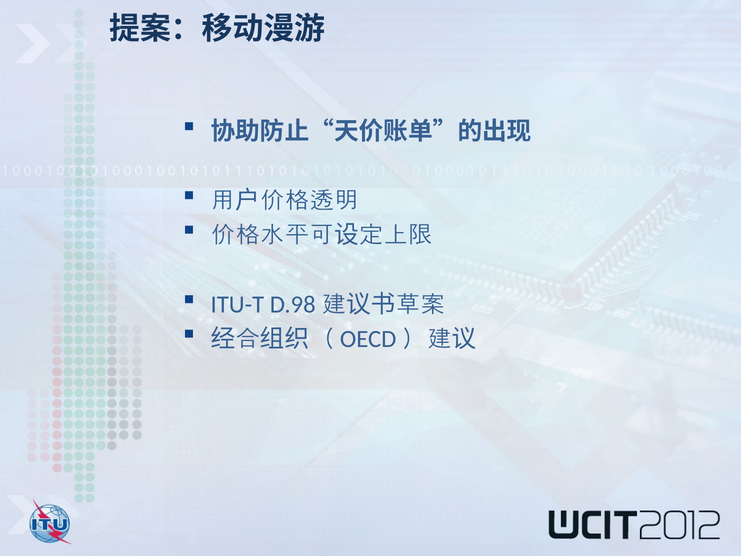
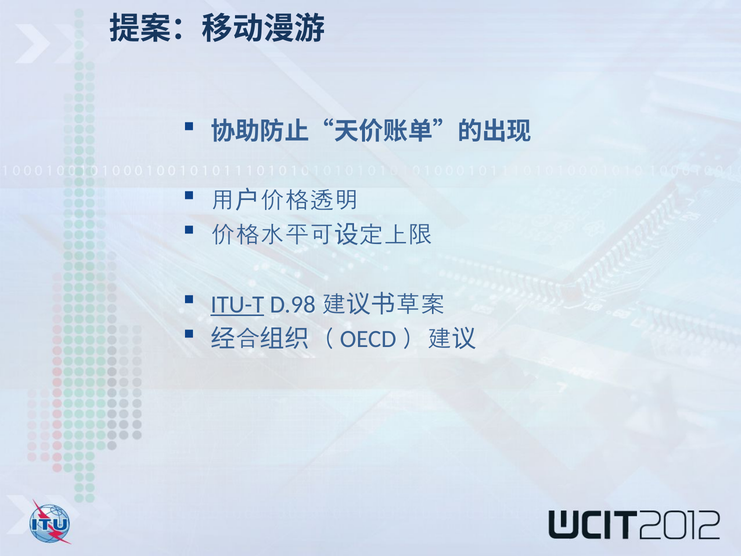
ITU-T underline: none -> present
